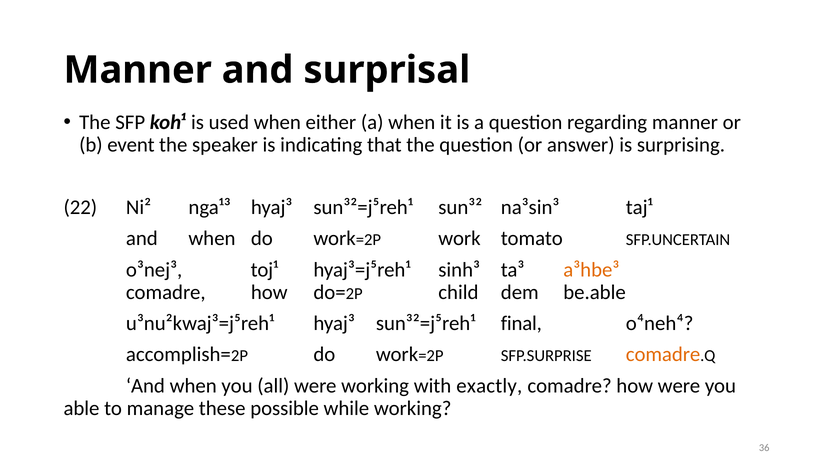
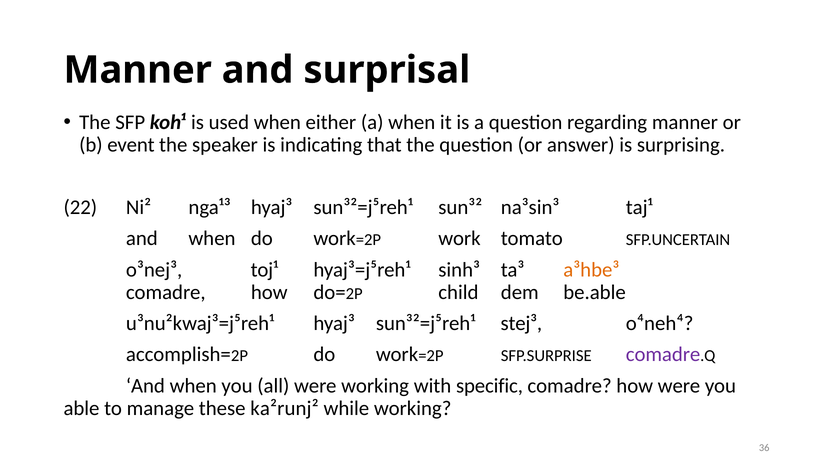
final: final -> stej³
comadre at (663, 354) colour: orange -> purple
exactly: exactly -> specific
possible: possible -> ka²runj²
